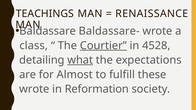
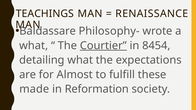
Baldassare-: Baldassare- -> Philosophy-
class at (34, 46): class -> what
4528: 4528 -> 8454
what at (80, 60) underline: present -> none
wrote at (34, 89): wrote -> made
